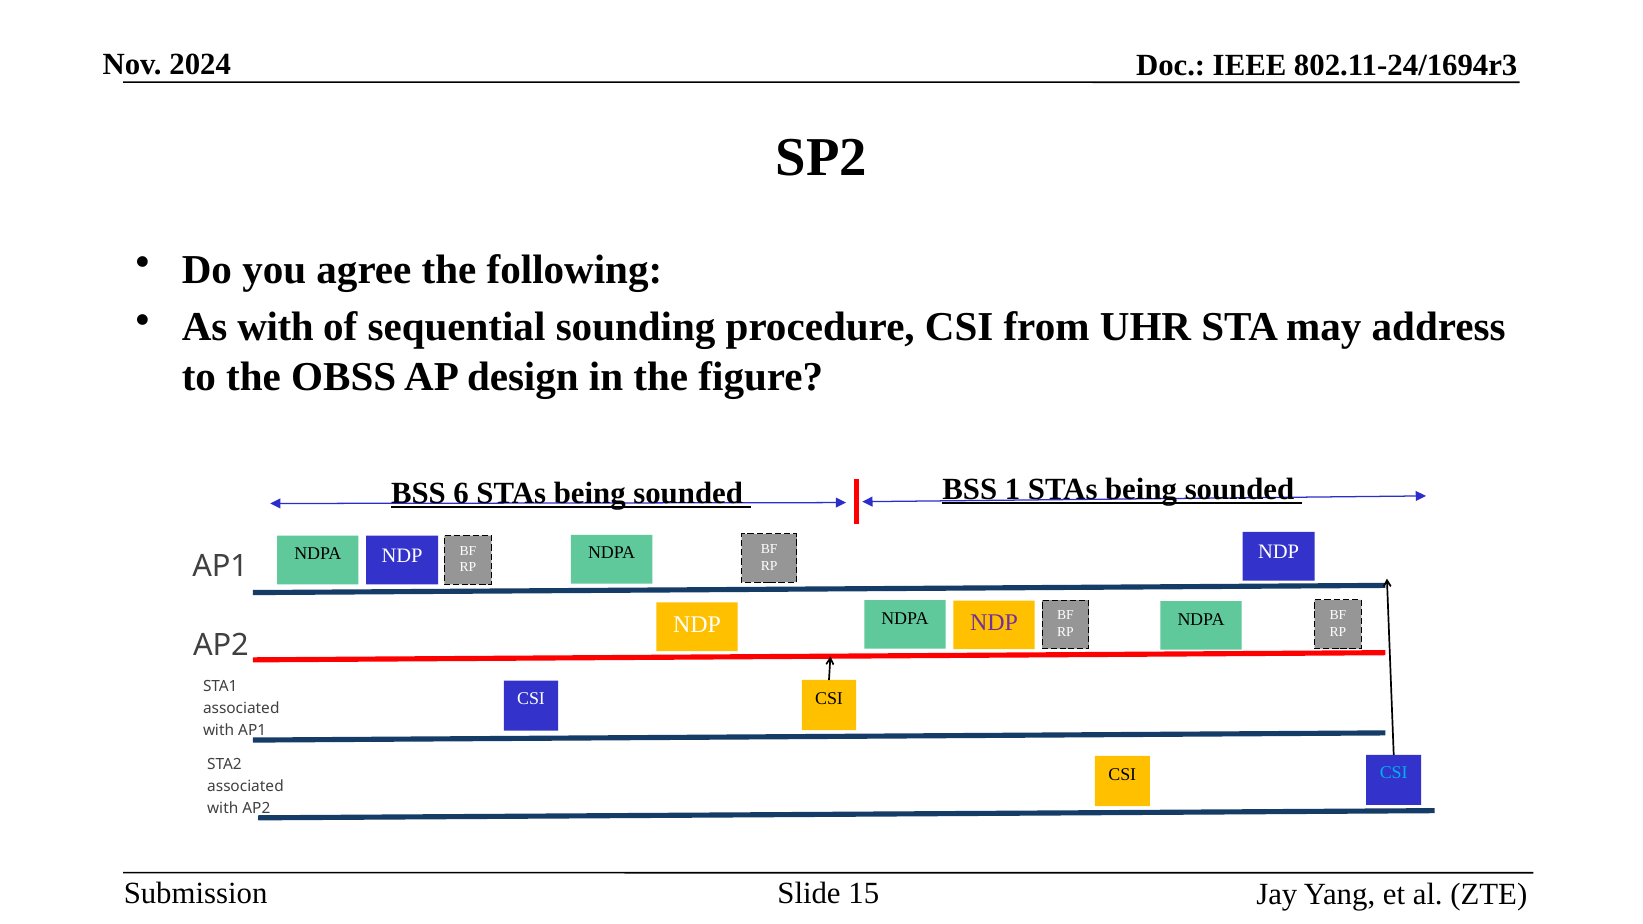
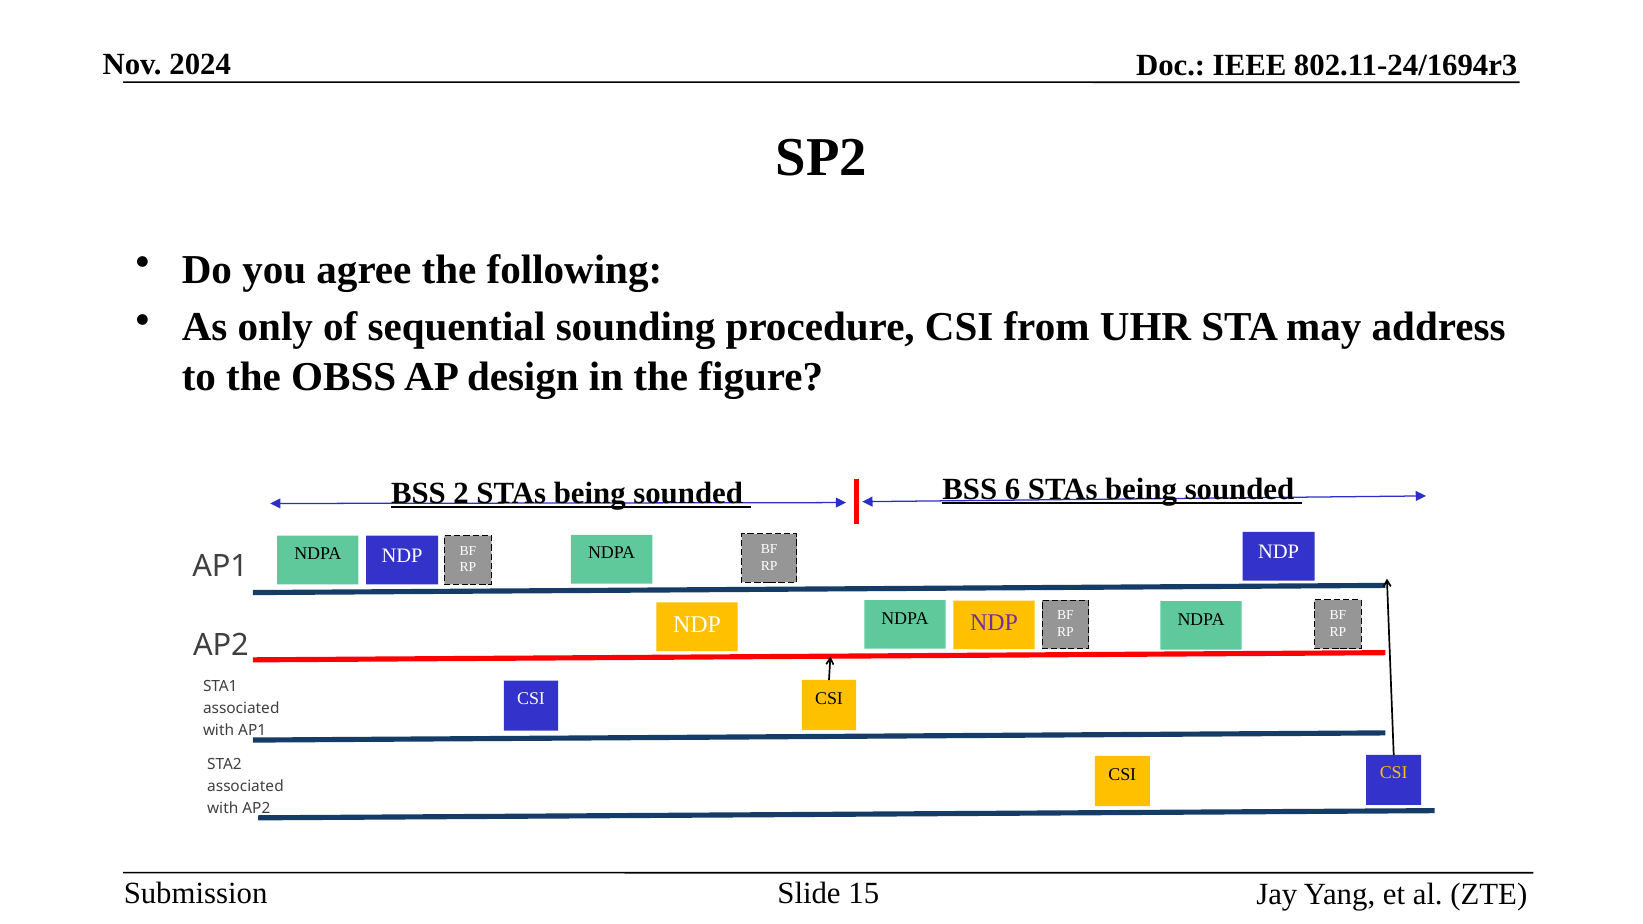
As with: with -> only
6: 6 -> 2
1: 1 -> 6
CSI at (1394, 773) colour: light blue -> yellow
